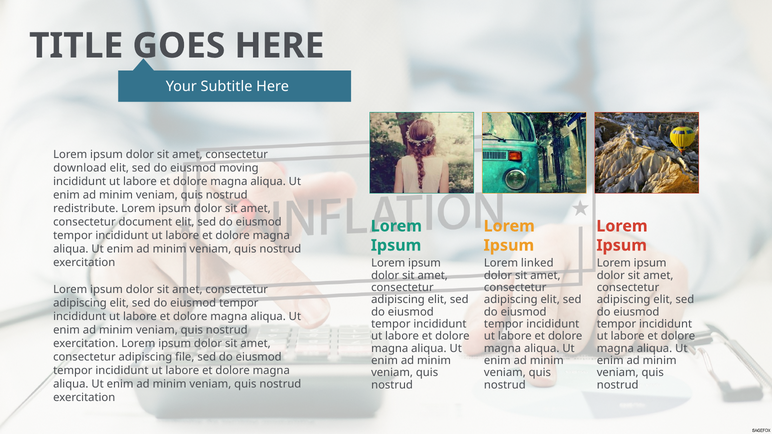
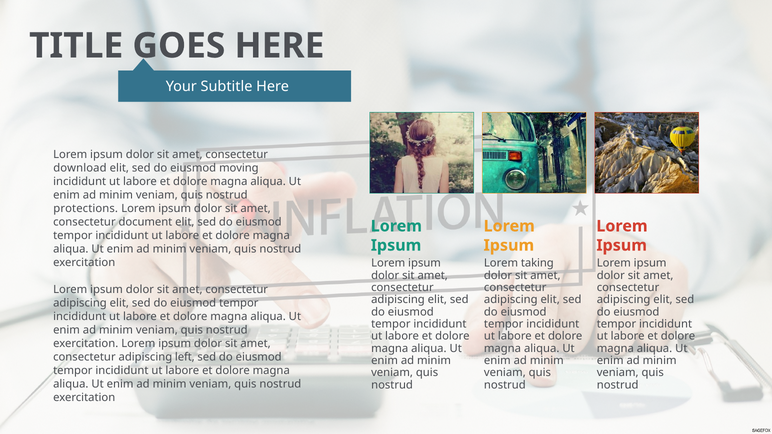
redistribute: redistribute -> protections
linked: linked -> taking
file: file -> left
